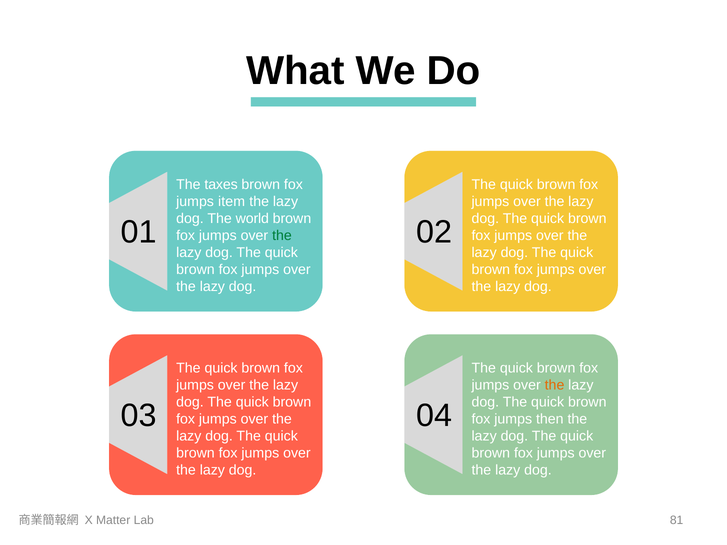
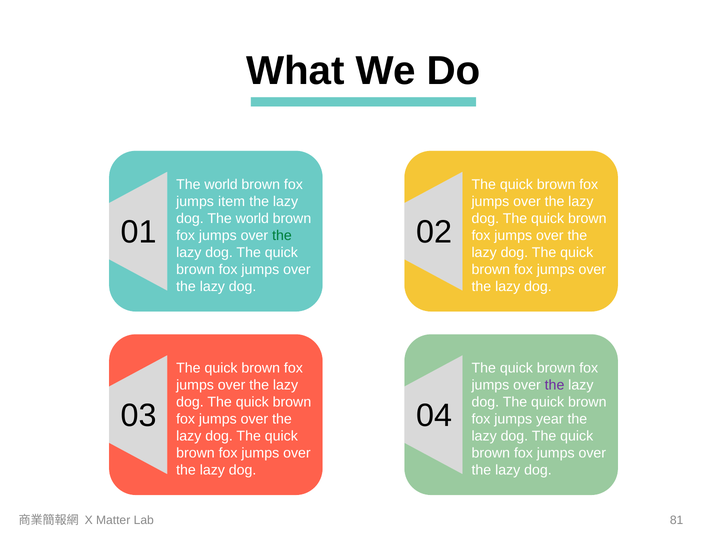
taxes at (221, 185): taxes -> world
the at (555, 385) colour: orange -> purple
then: then -> year
